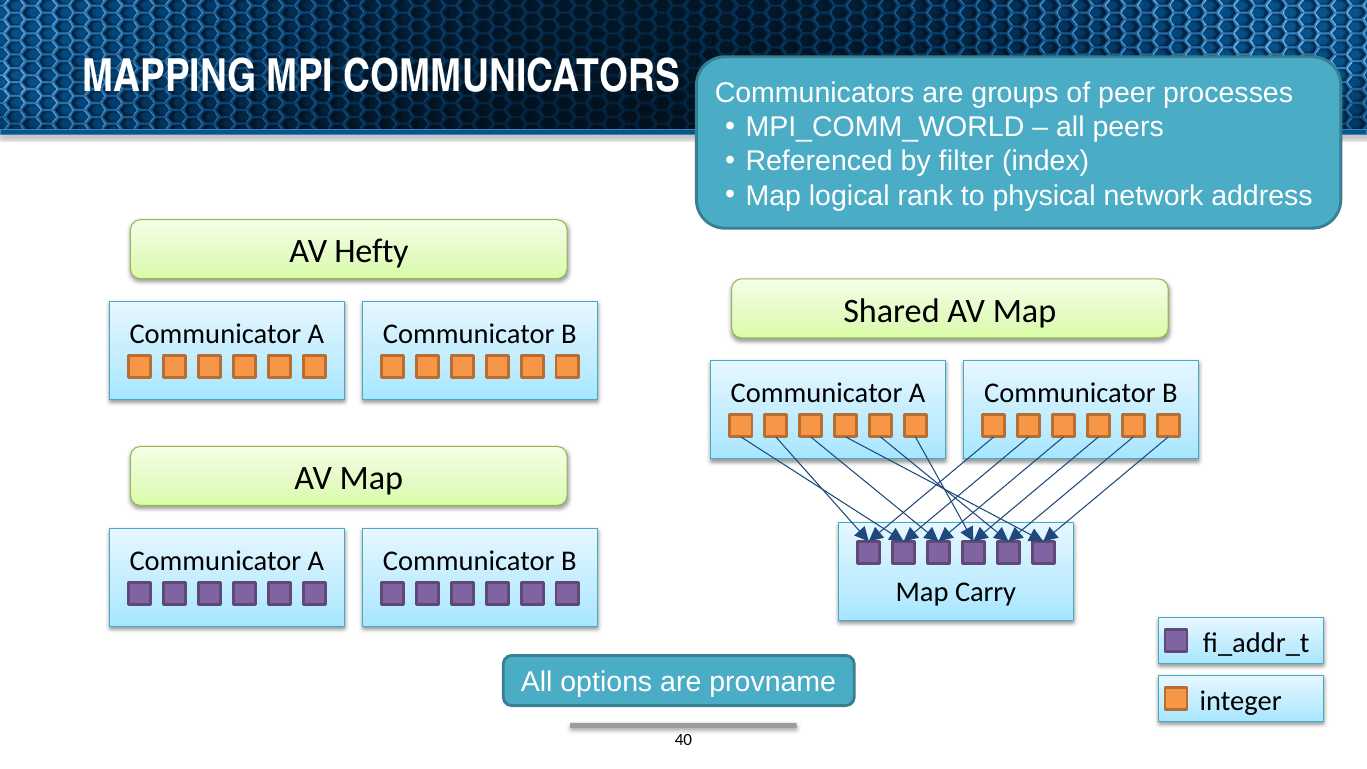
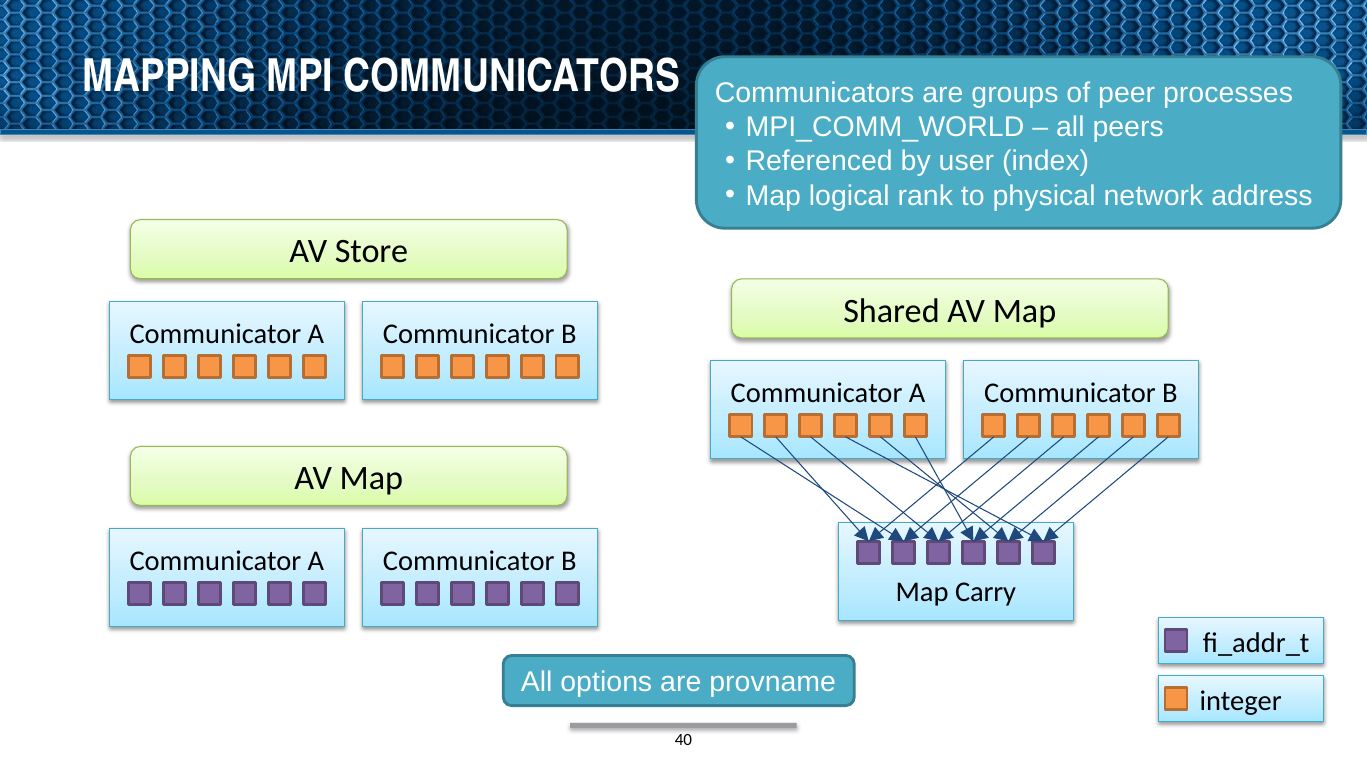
filter: filter -> user
Hefty: Hefty -> Store
